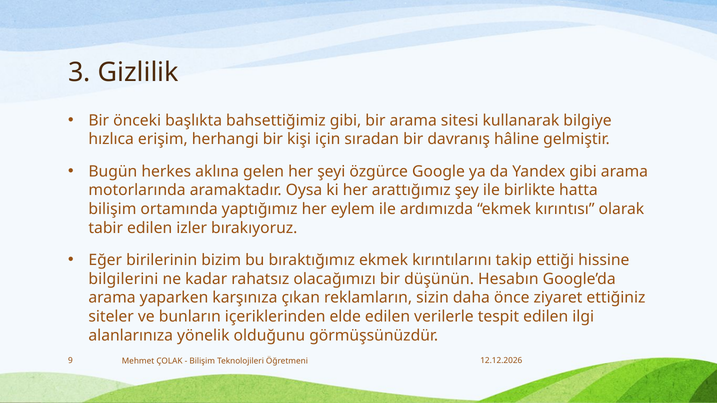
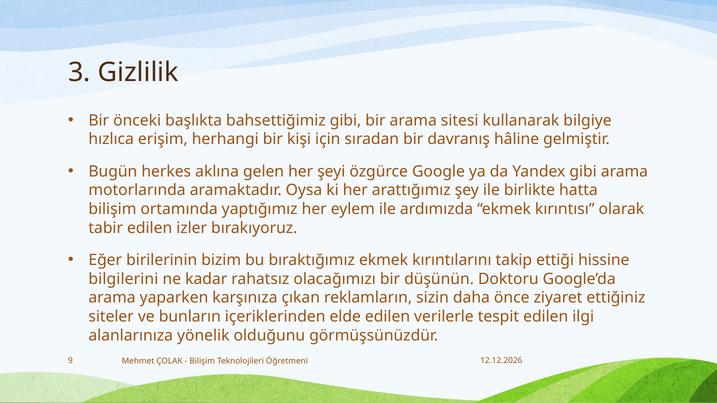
Hesabın: Hesabın -> Doktoru
